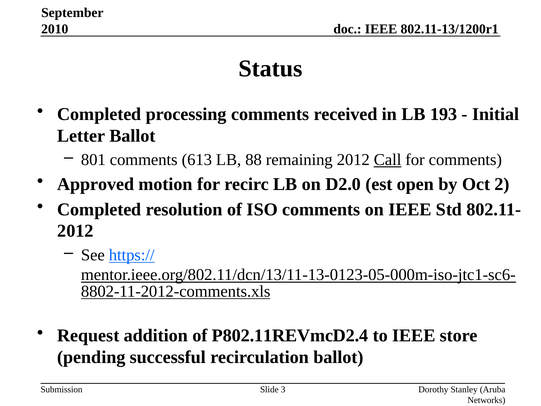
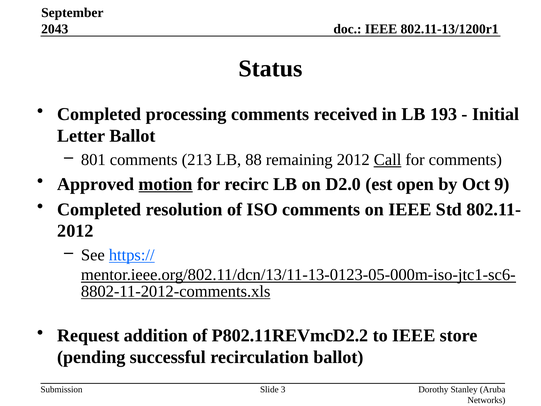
2010: 2010 -> 2043
613: 613 -> 213
motion underline: none -> present
2: 2 -> 9
P802.11REVmcD2.4: P802.11REVmcD2.4 -> P802.11REVmcD2.2
